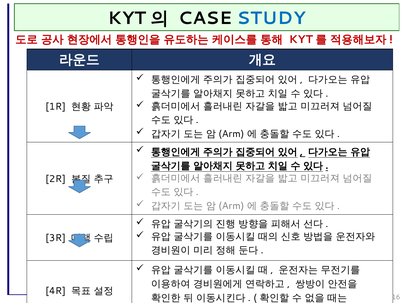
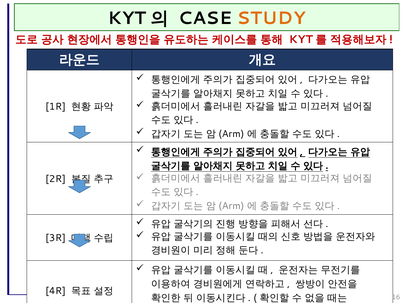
STUDY colour: blue -> orange
